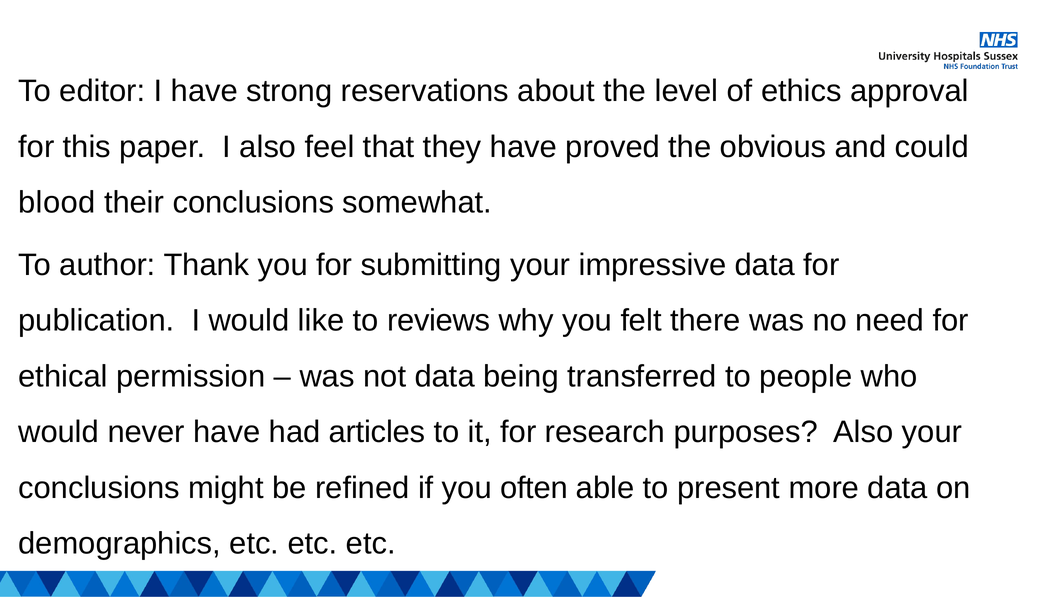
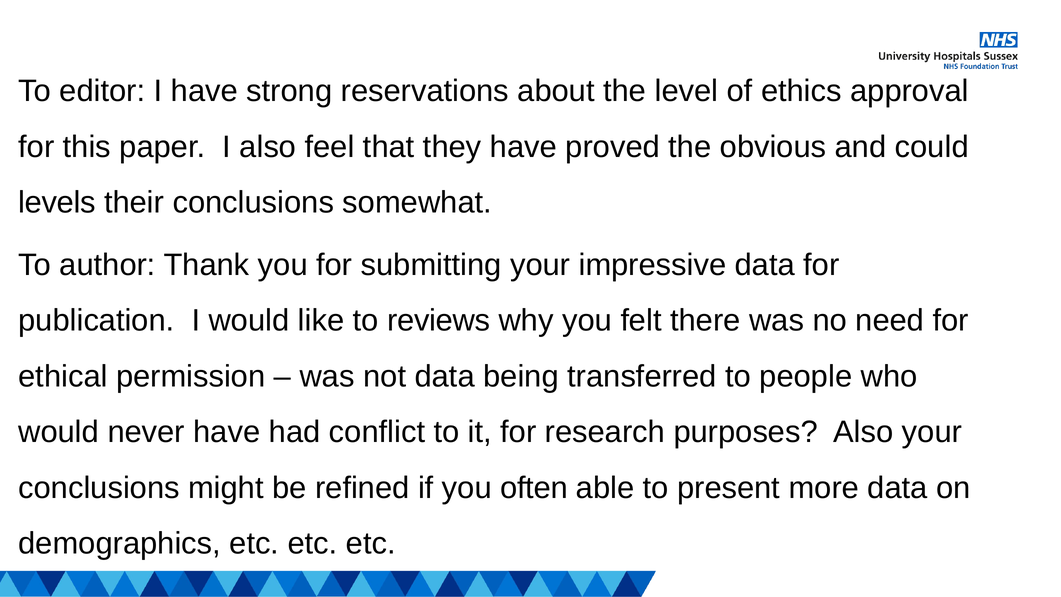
blood: blood -> levels
articles: articles -> conflict
